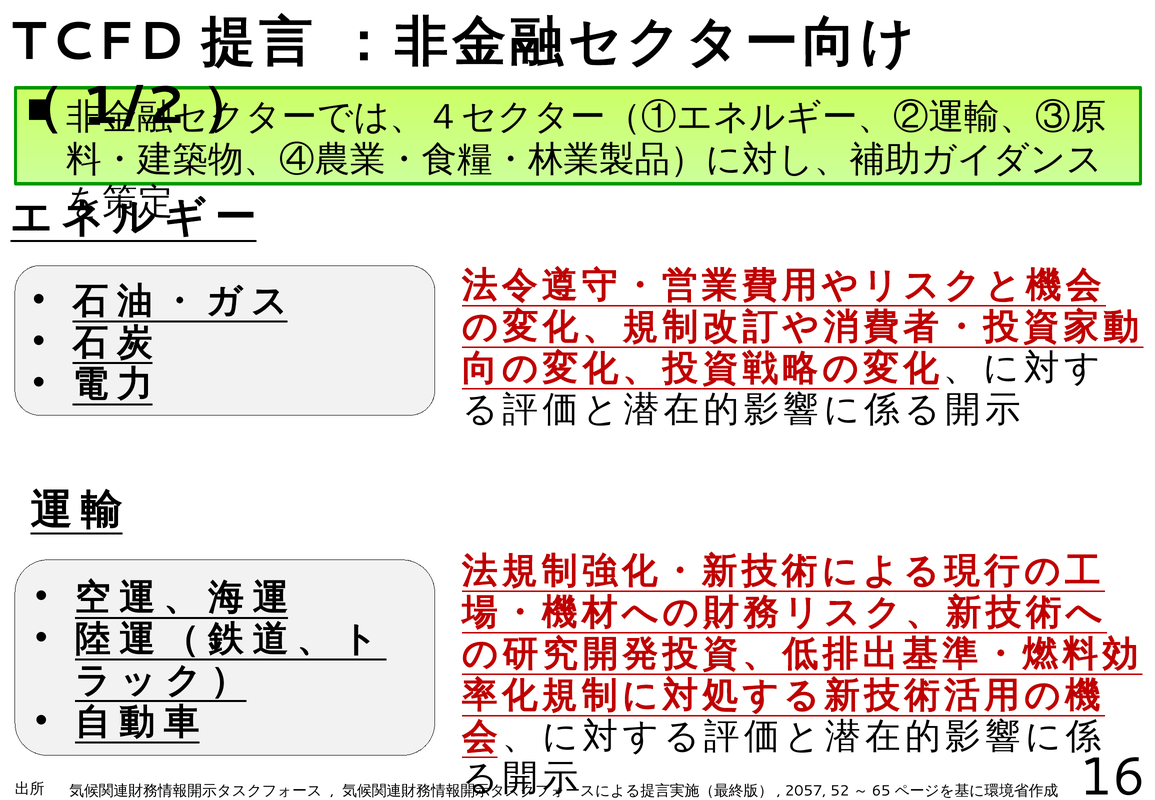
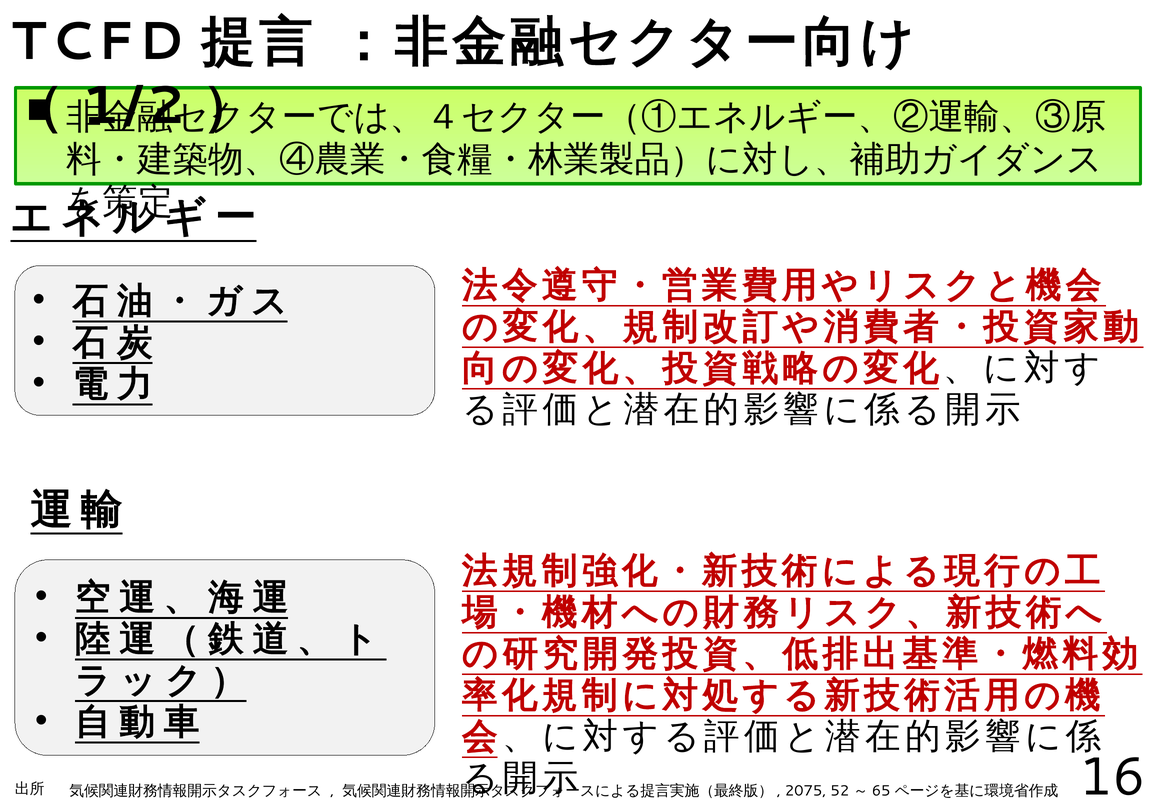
2057: 2057 -> 2075
